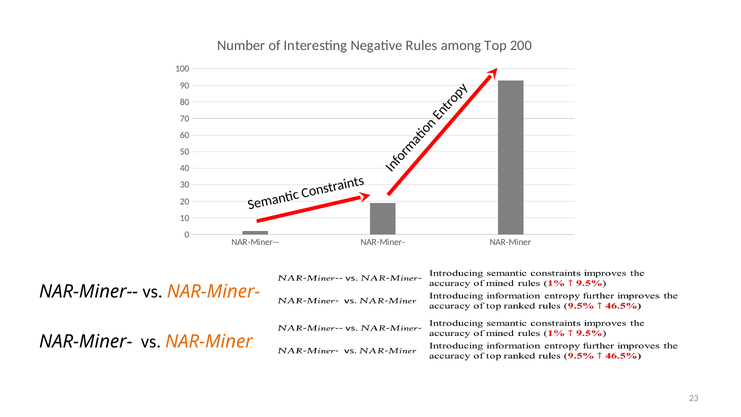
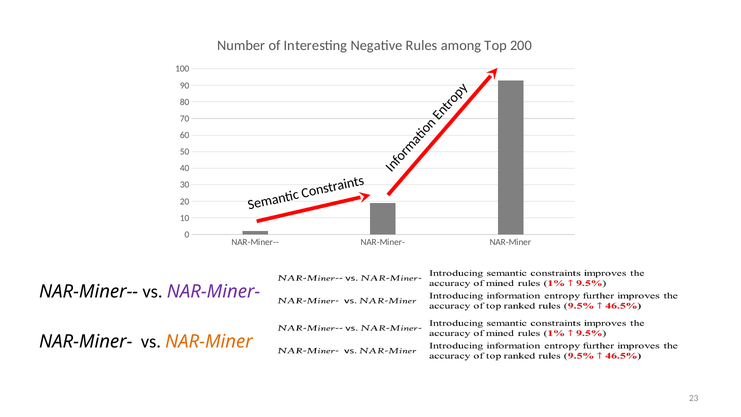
NAR-Miner- at (213, 291) colour: orange -> purple
